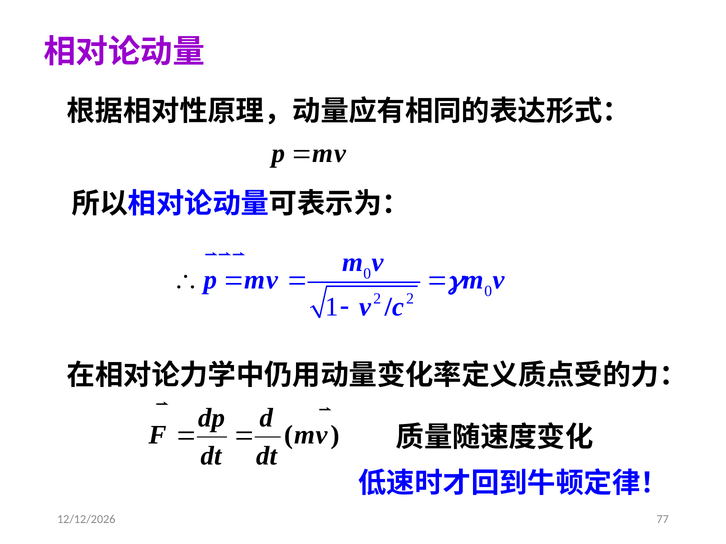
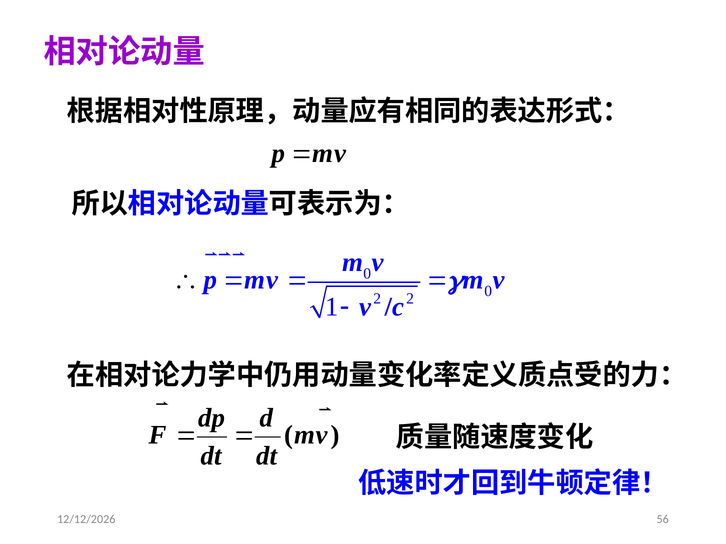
77: 77 -> 56
